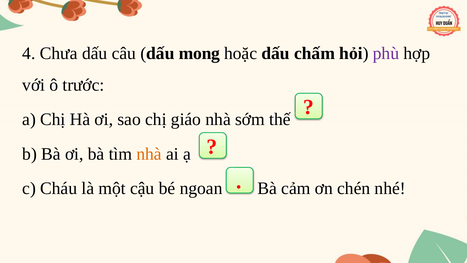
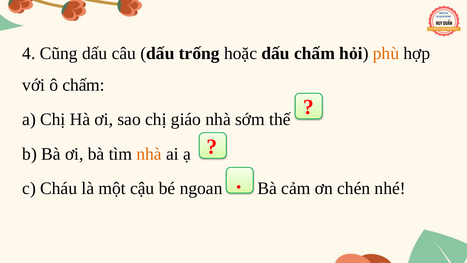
Chưa: Chưa -> Cũng
mong: mong -> trống
phù colour: purple -> orange
ô trước: trước -> chấm
